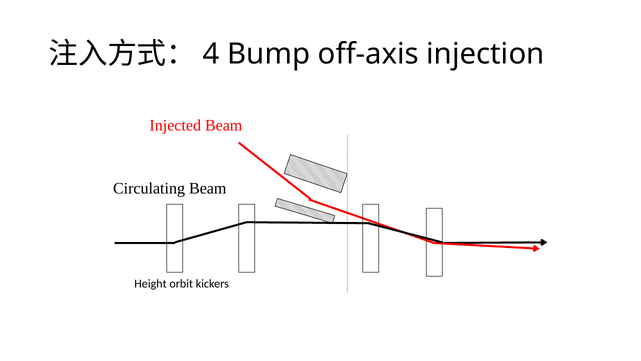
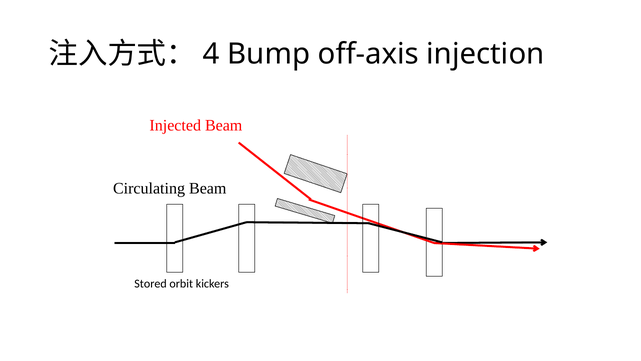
Height: Height -> Stored
